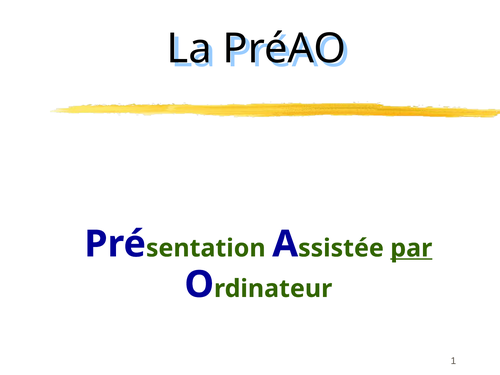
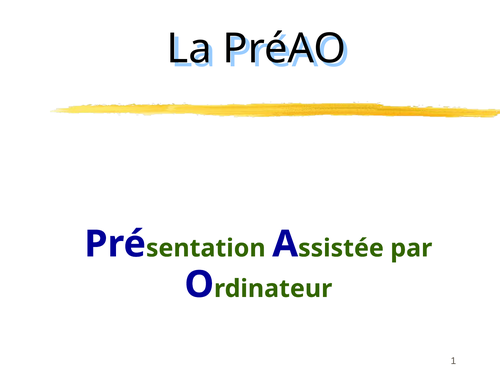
par underline: present -> none
